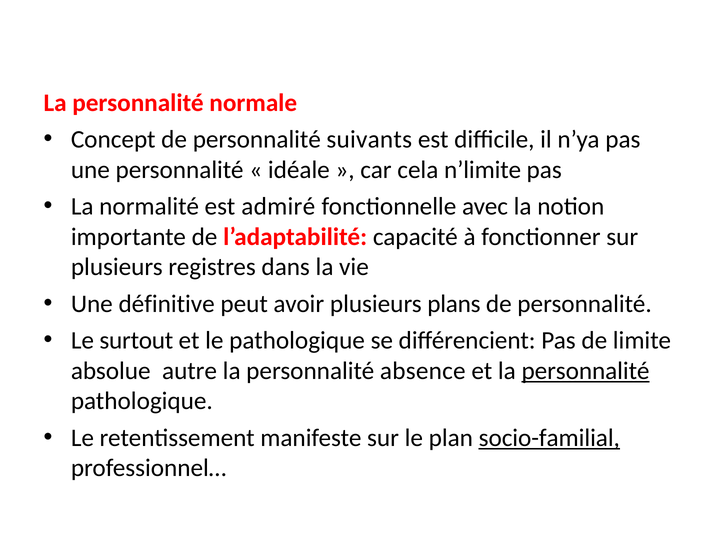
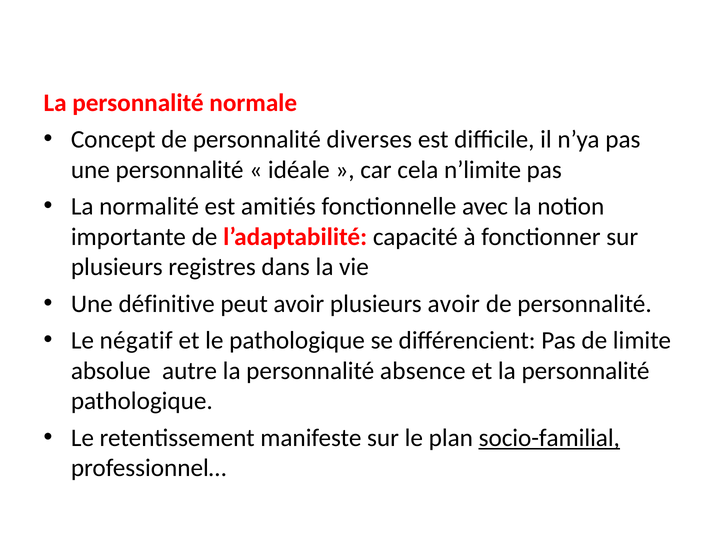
suivants: suivants -> diverses
admiré: admiré -> amitiés
plusieurs plans: plans -> avoir
surtout: surtout -> négatif
personnalité at (586, 371) underline: present -> none
